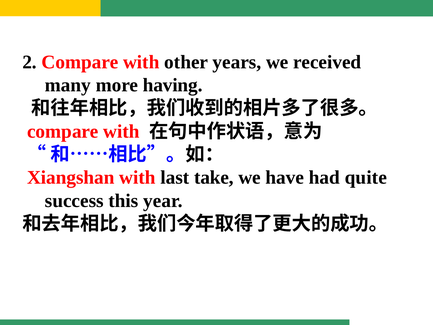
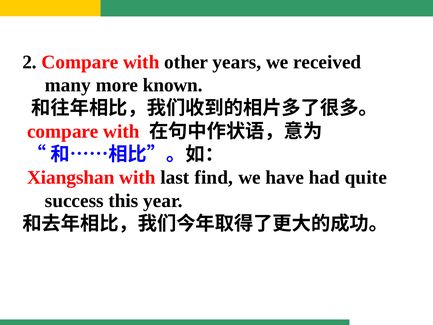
having: having -> known
take: take -> find
